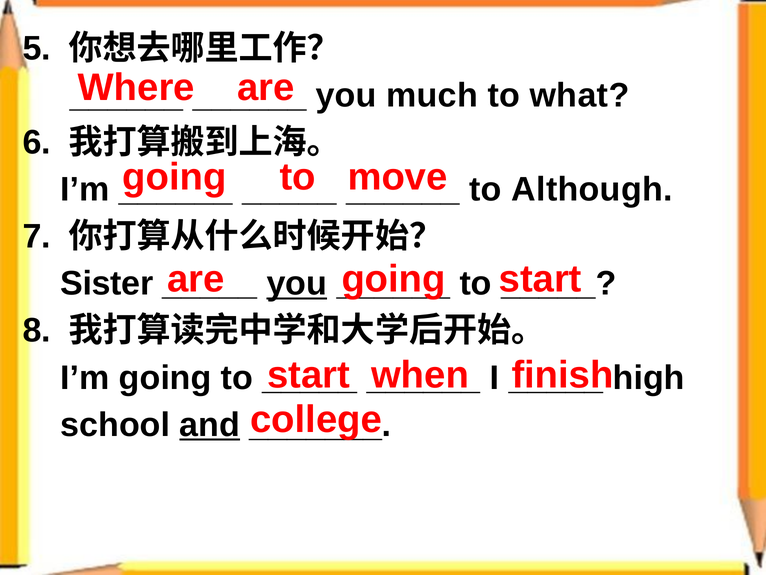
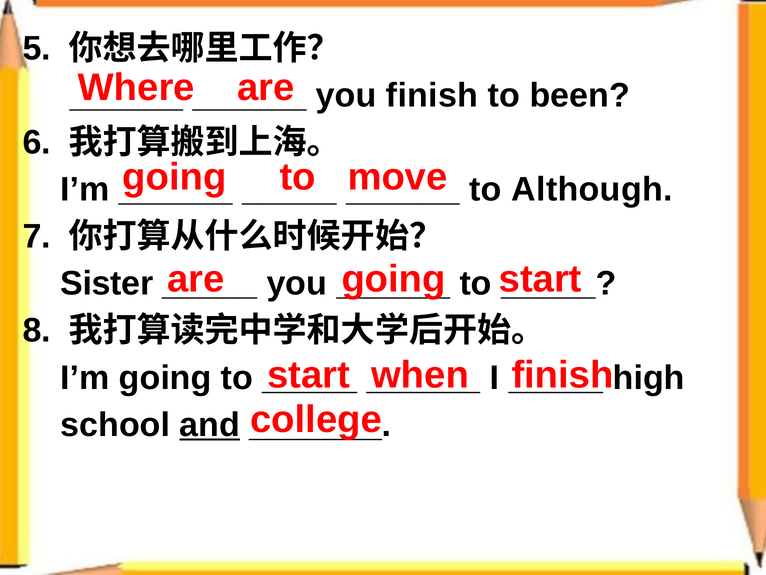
you much: much -> finish
what: what -> been
you at (297, 283) underline: present -> none
